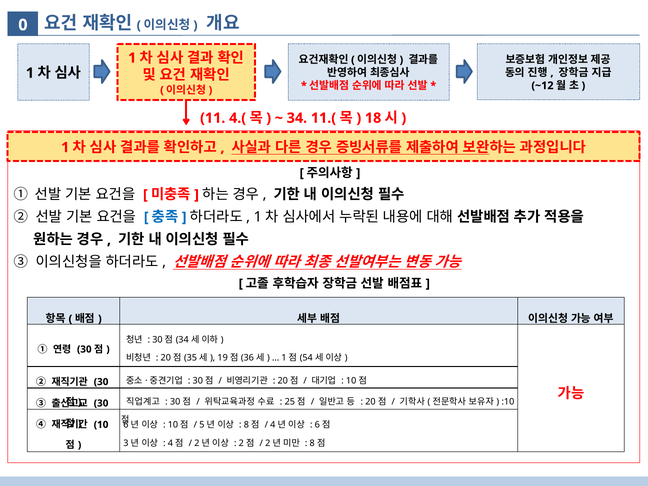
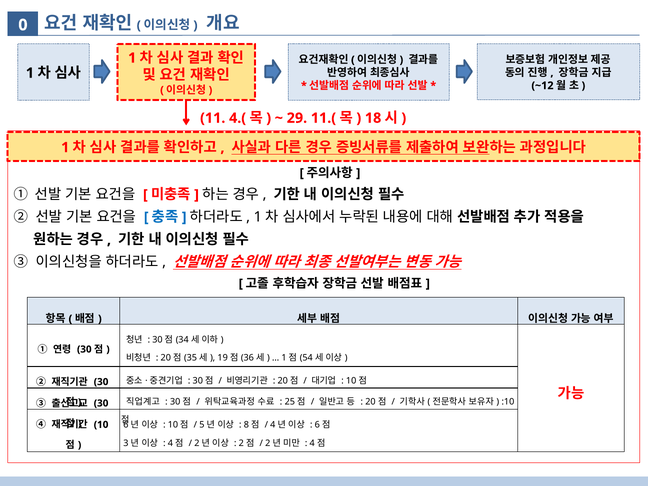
34 at (297, 118): 34 -> 29
8 at (312, 443): 8 -> 4
